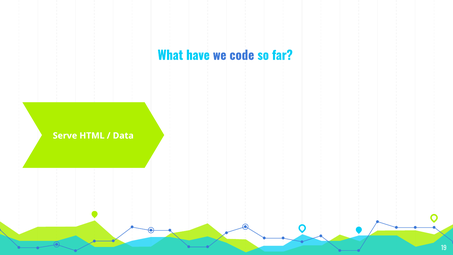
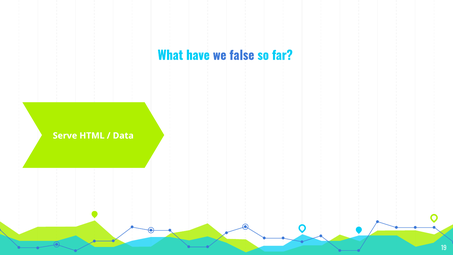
code: code -> false
